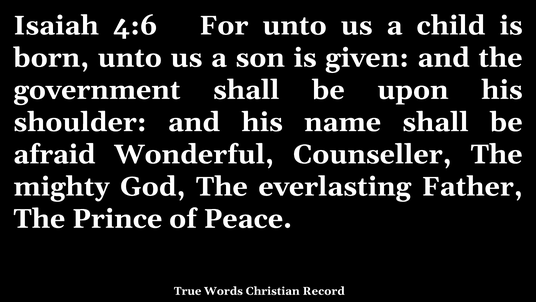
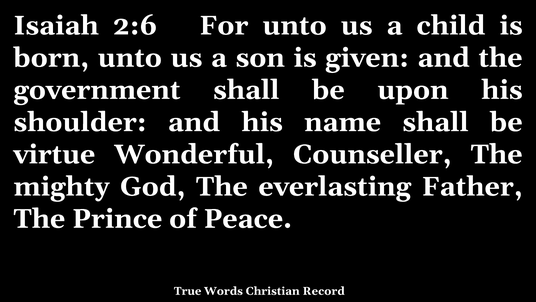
4:6: 4:6 -> 2:6
afraid: afraid -> virtue
